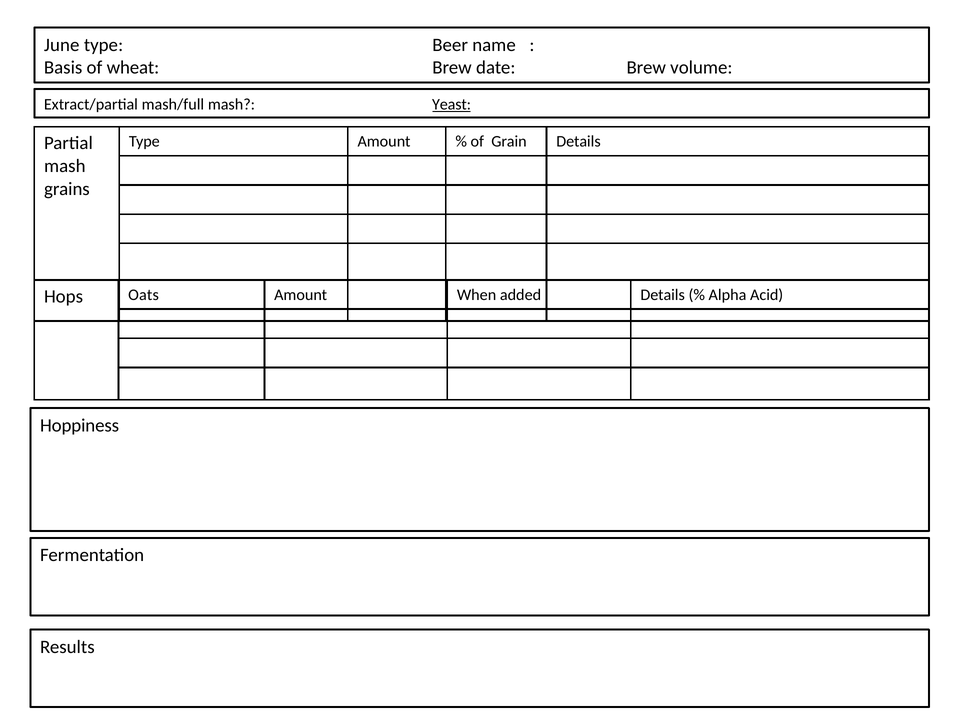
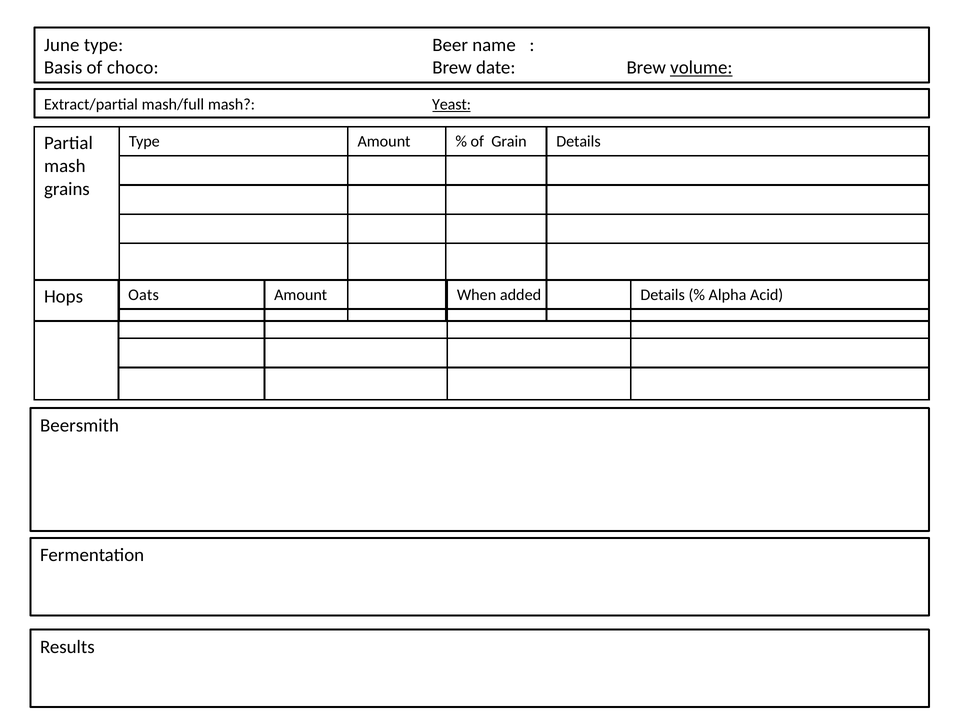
wheat: wheat -> choco
volume underline: none -> present
Hoppiness: Hoppiness -> Beersmith
